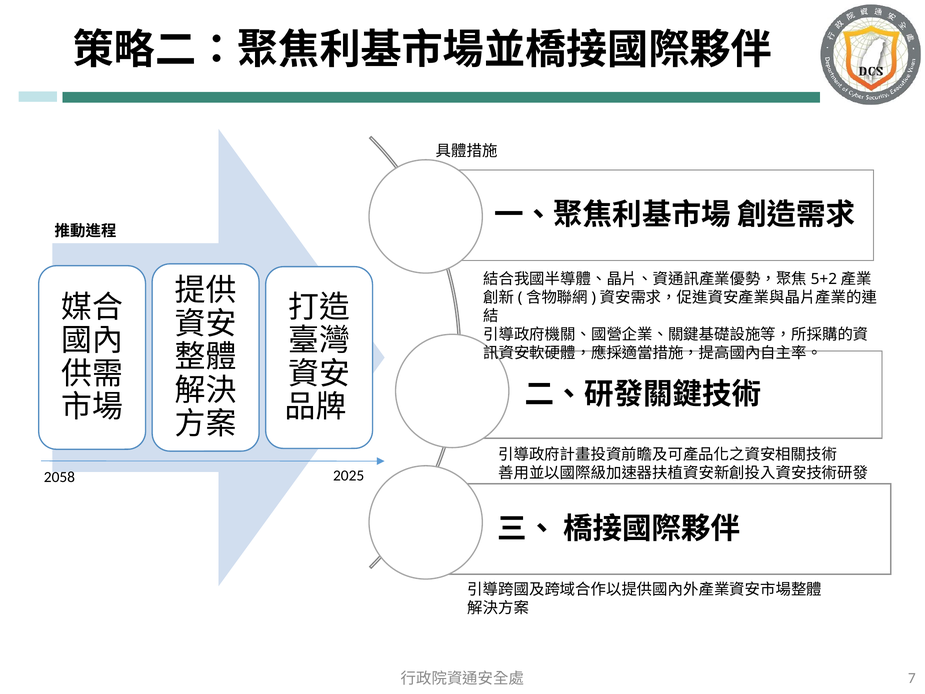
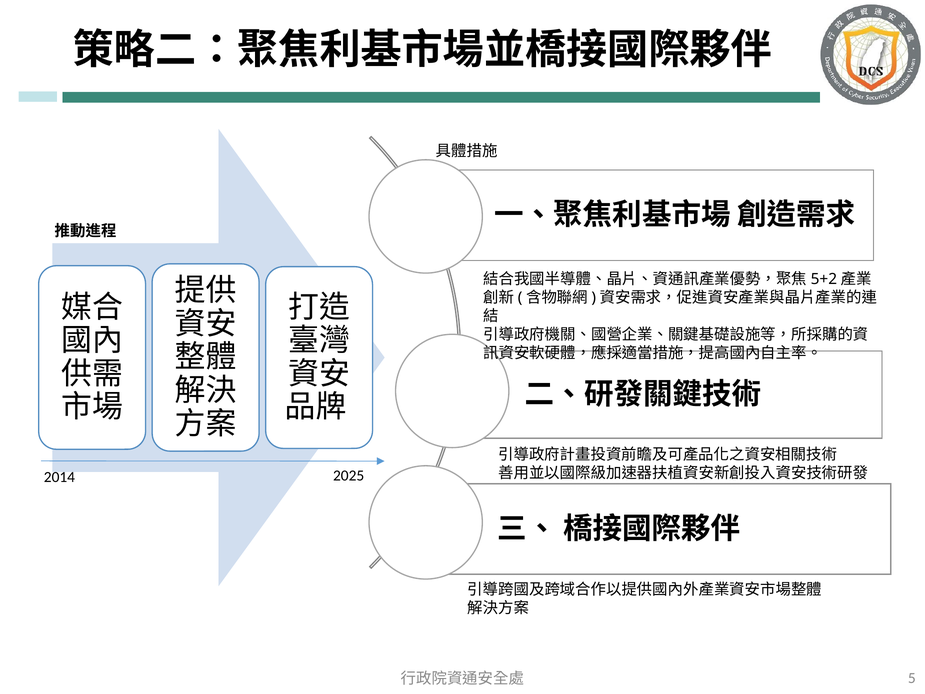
2058: 2058 -> 2014
7: 7 -> 5
